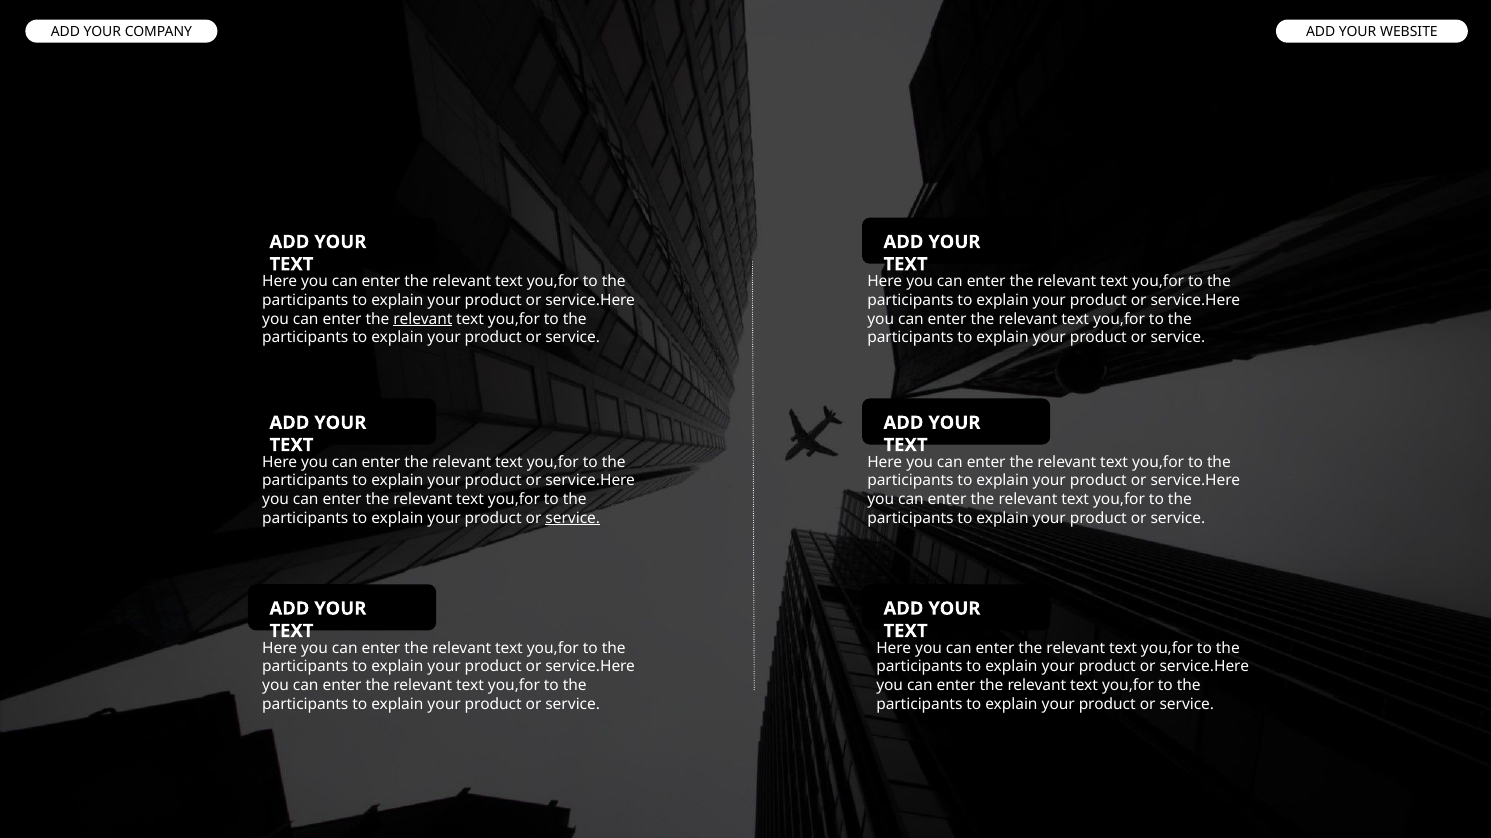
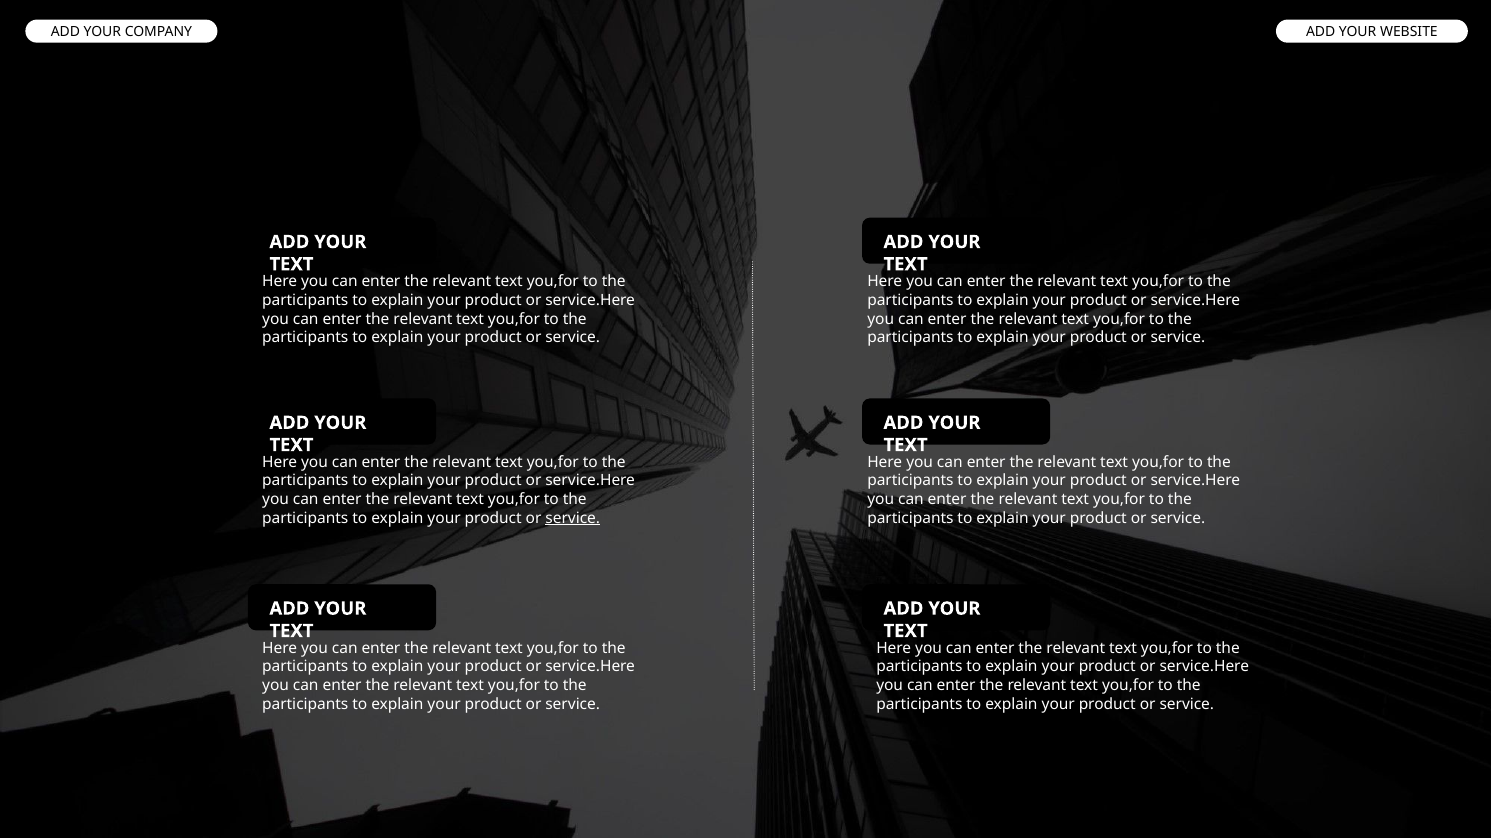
relevant at (423, 319) underline: present -> none
